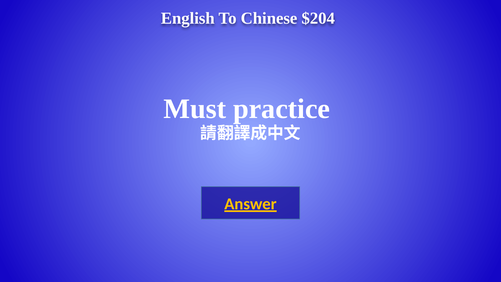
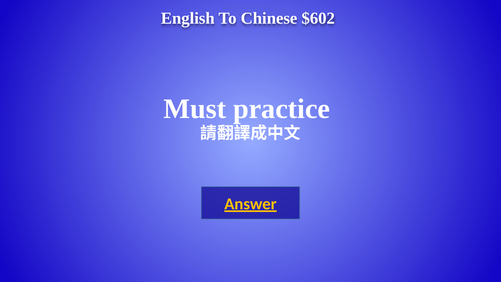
$204: $204 -> $602
